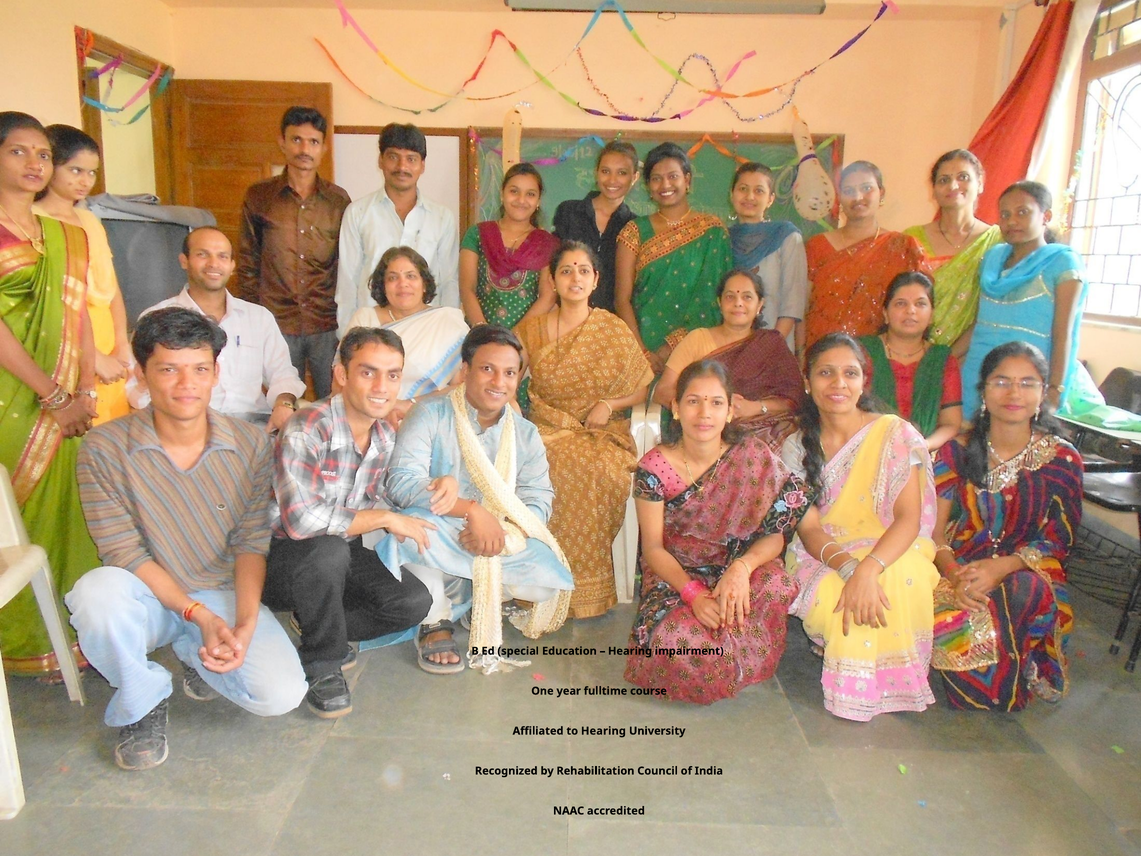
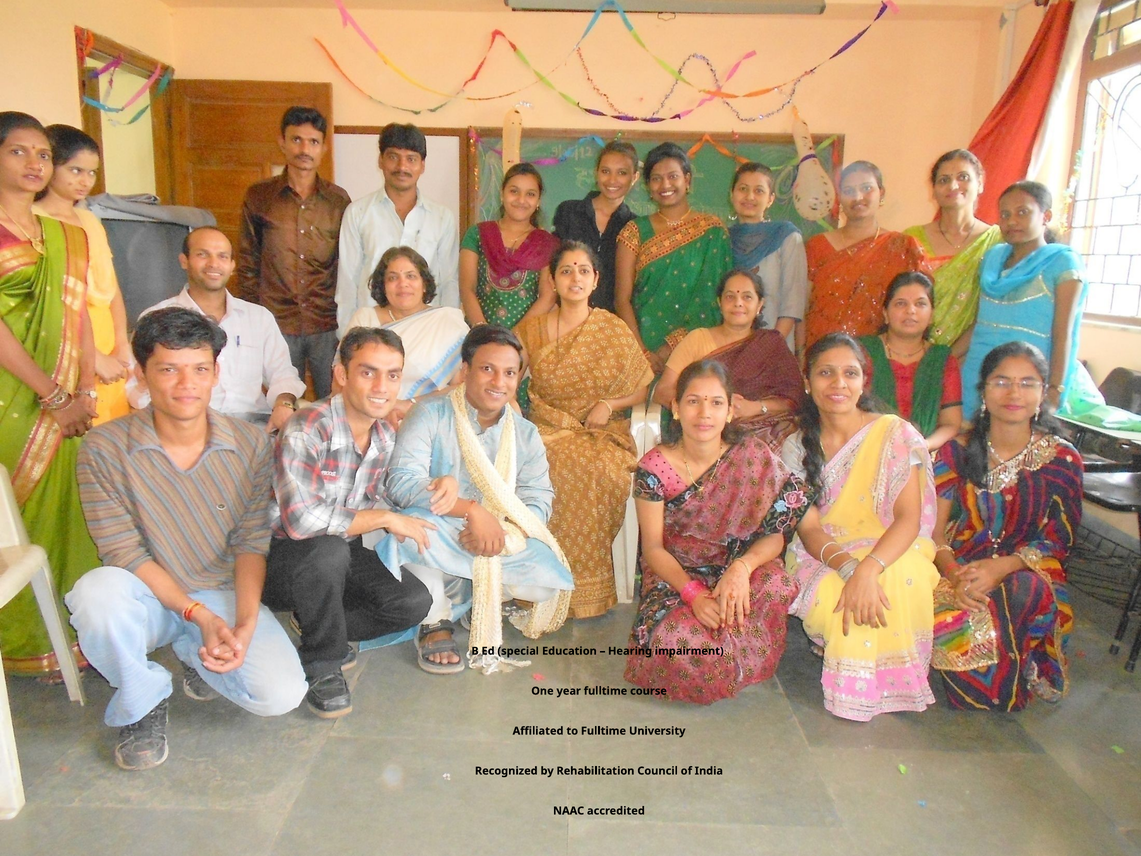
to Hearing: Hearing -> Fulltime
